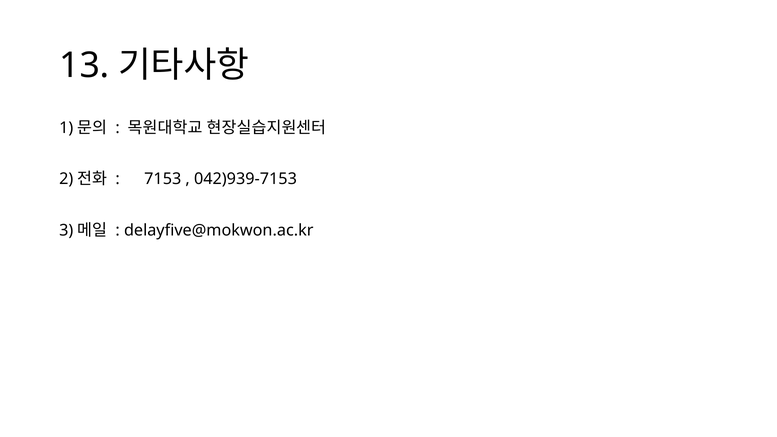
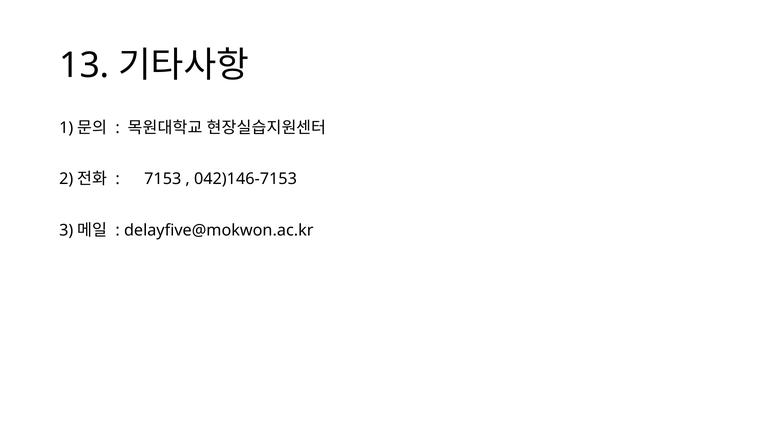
042)939-7153: 042)939-7153 -> 042)146-7153
